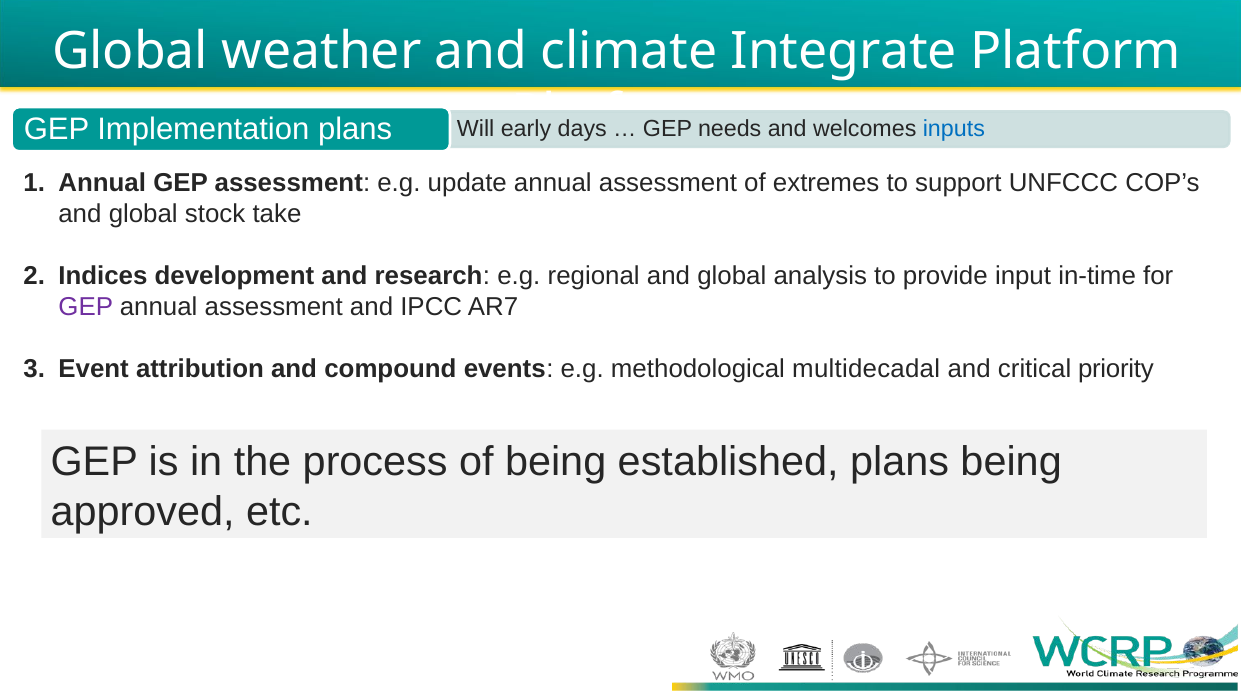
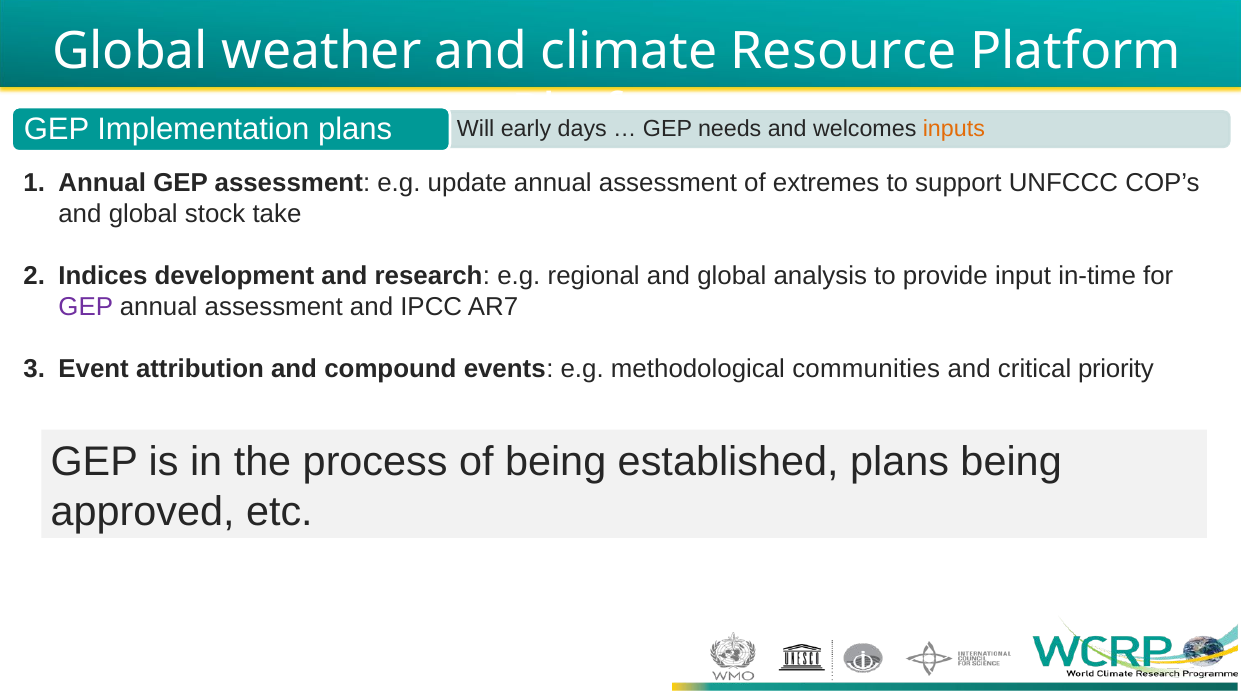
Integrate: Integrate -> Resource
inputs colour: blue -> orange
multidecadal: multidecadal -> communities
